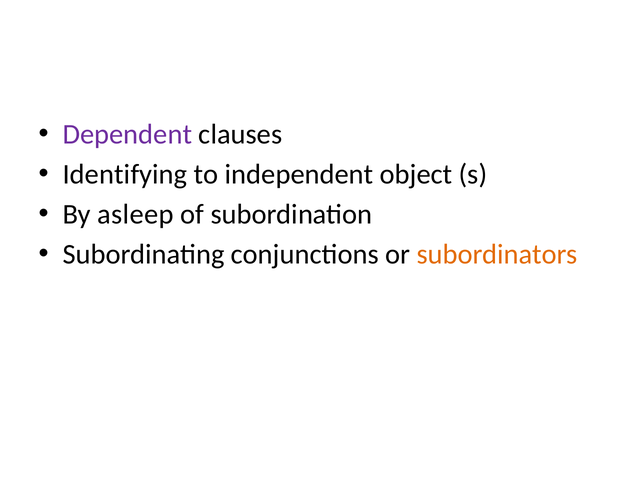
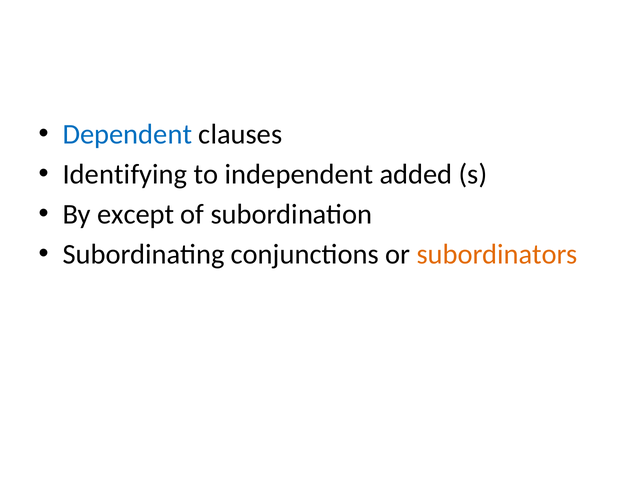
Dependent colour: purple -> blue
object: object -> added
asleep: asleep -> except
